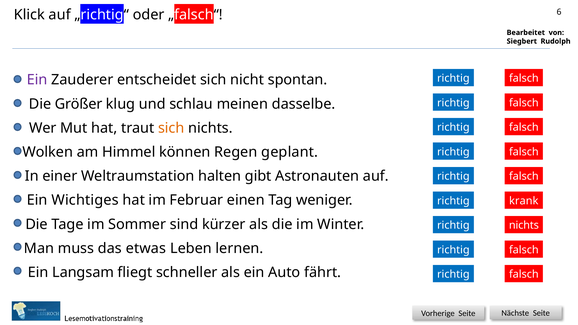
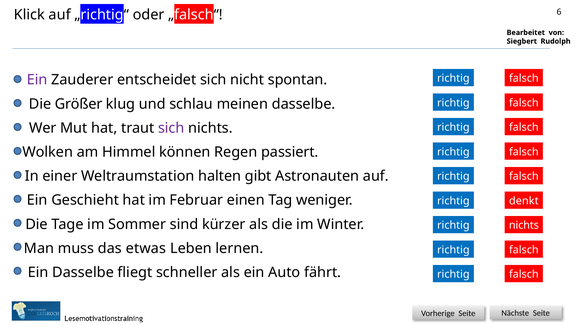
sich at (171, 128) colour: orange -> purple
geplant: geplant -> passiert
Wichtiges: Wichtiges -> Geschieht
krank: krank -> denkt
Ein Langsam: Langsam -> Dasselbe
